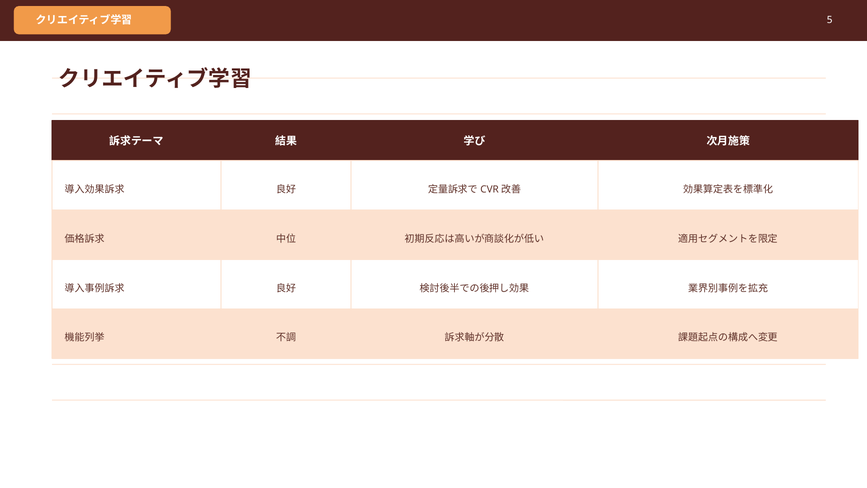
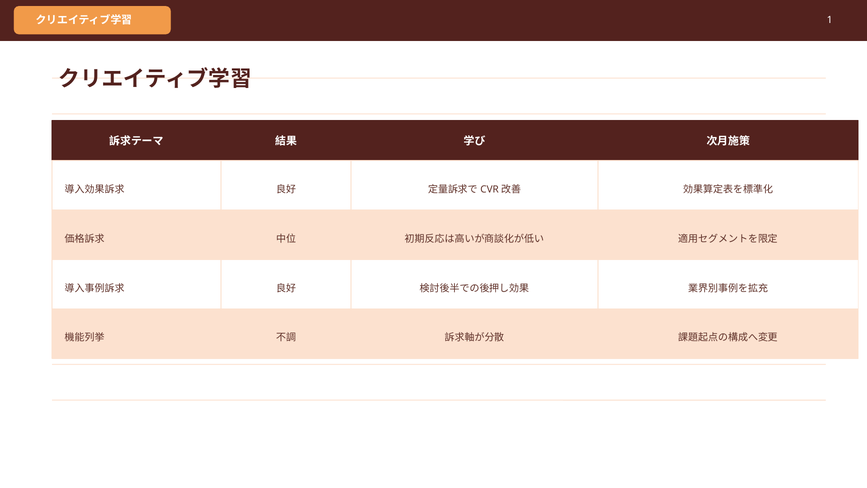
5: 5 -> 1
